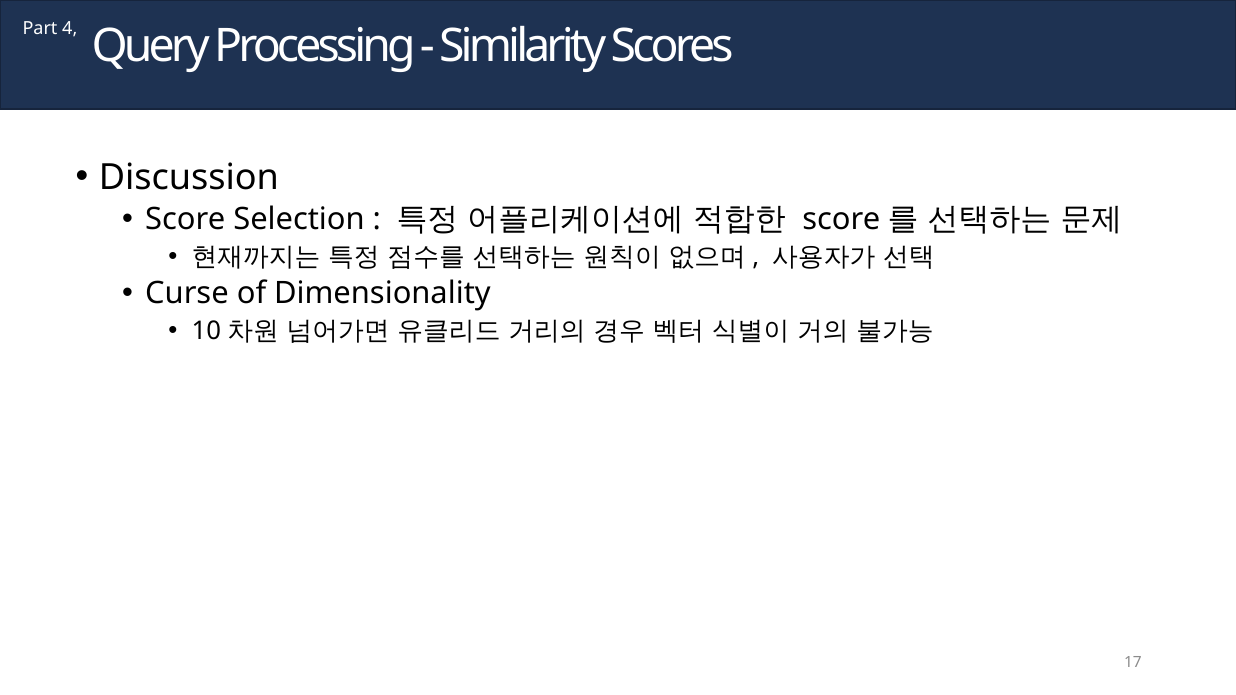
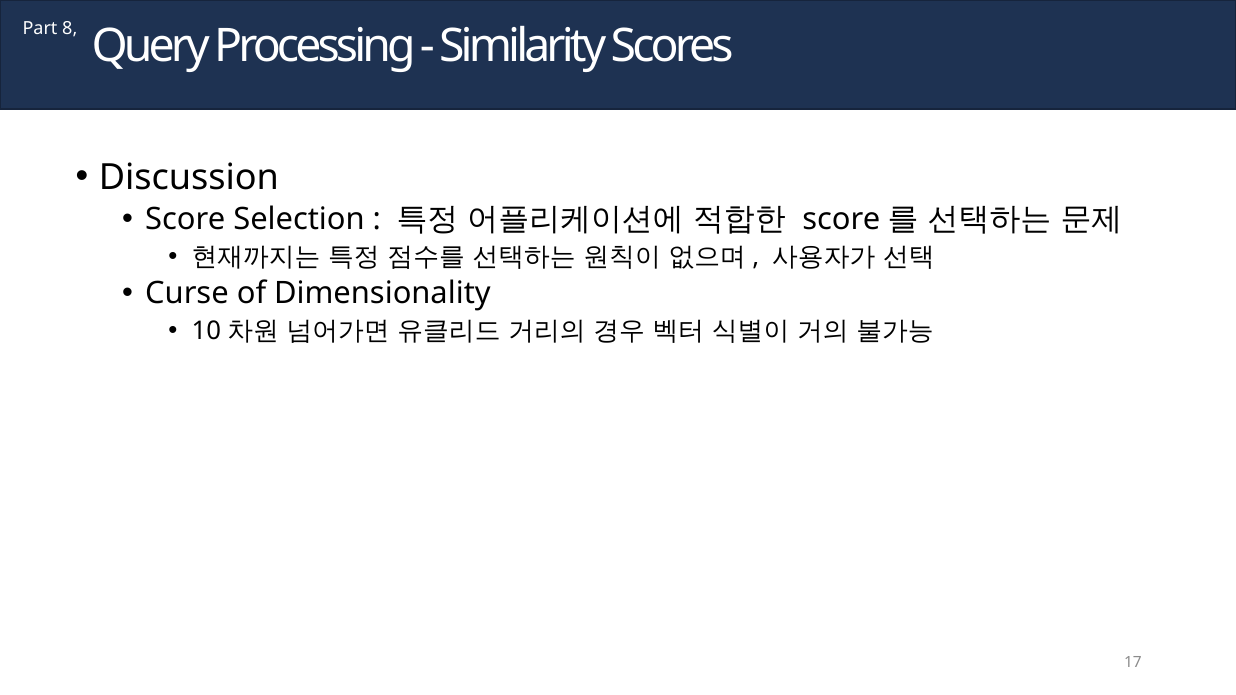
4: 4 -> 8
